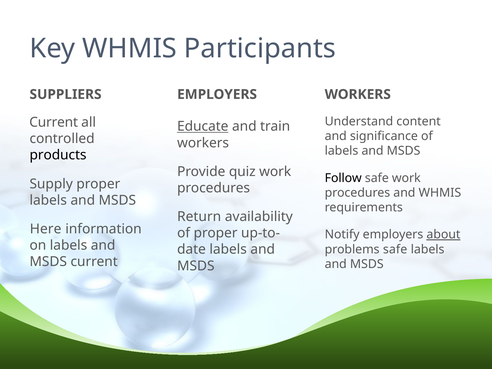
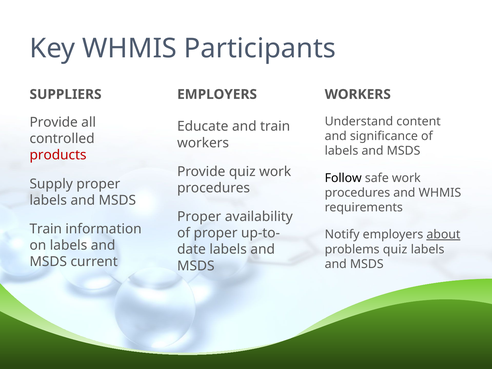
Current at (54, 122): Current -> Provide
Educate underline: present -> none
products colour: black -> red
Return at (199, 217): Return -> Proper
Here at (46, 229): Here -> Train
problems safe: safe -> quiz
